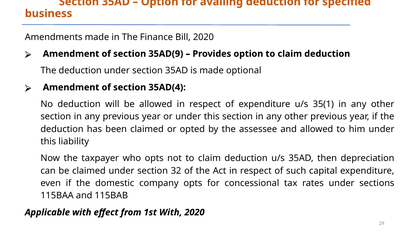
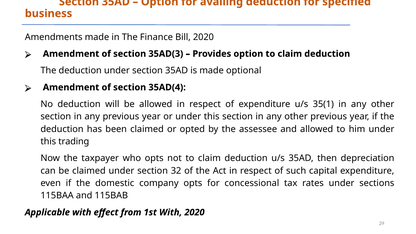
35AD(9: 35AD(9 -> 35AD(3
liability: liability -> trading
